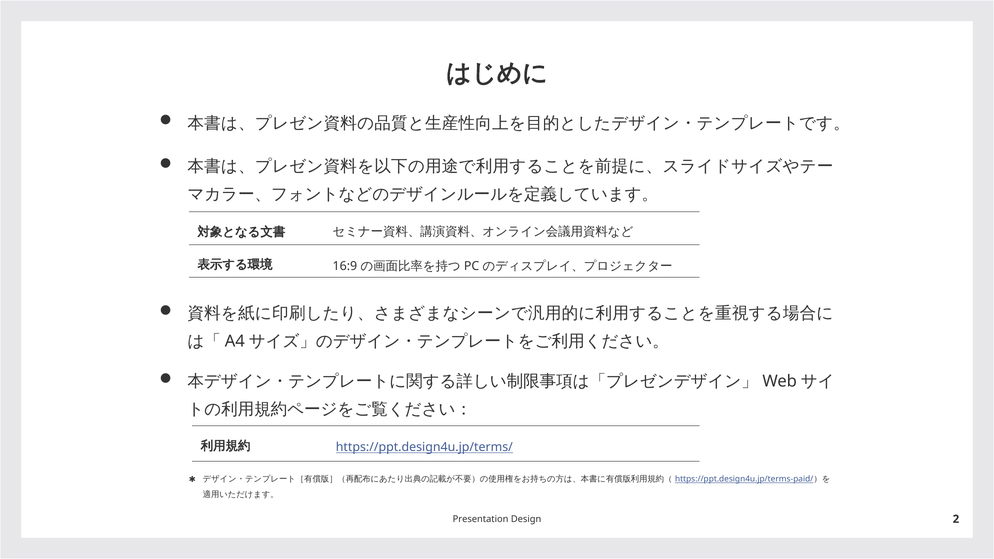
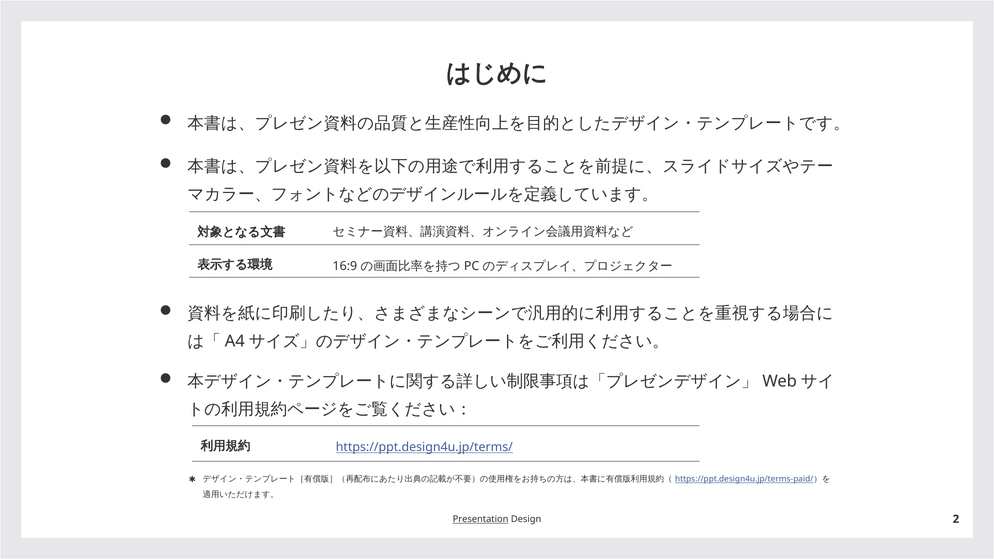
Presentation underline: none -> present
